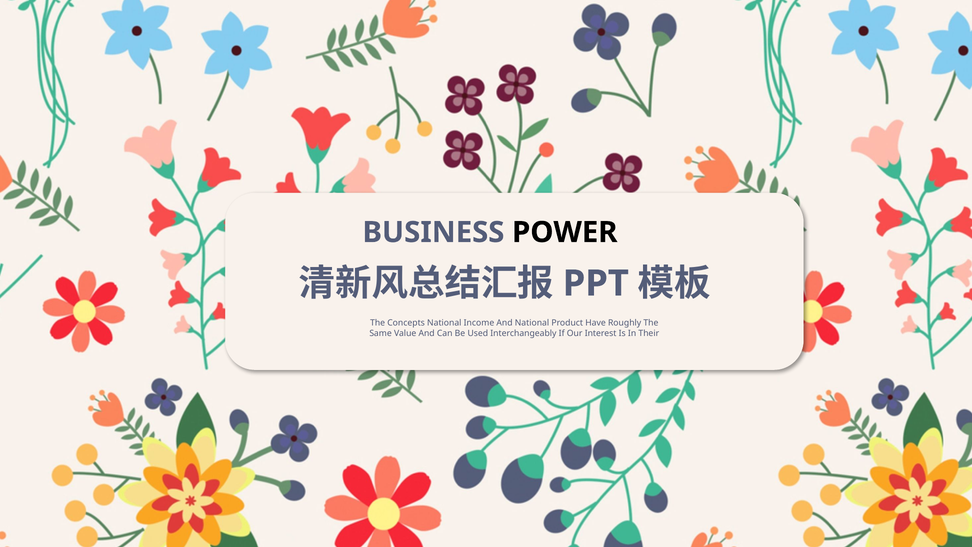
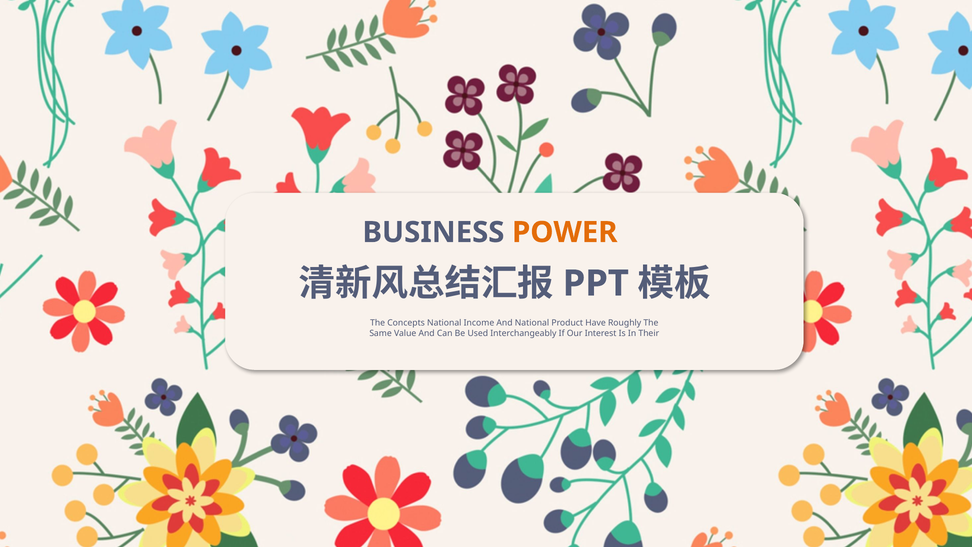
POWER colour: black -> orange
